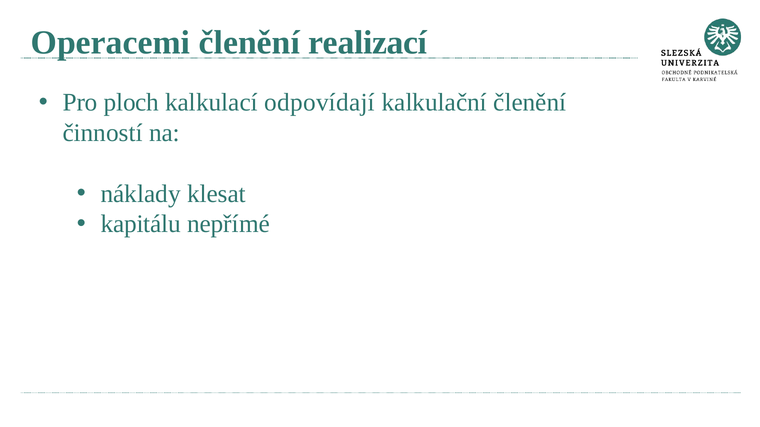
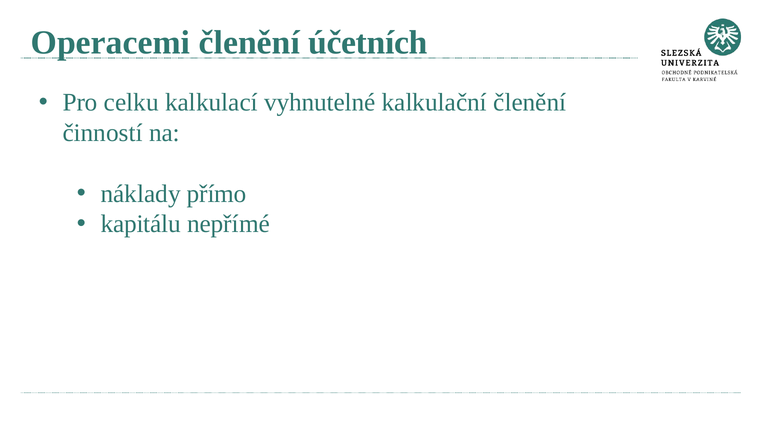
realizací: realizací -> účetních
ploch: ploch -> celku
odpovídají: odpovídají -> vyhnutelné
klesat: klesat -> přímo
